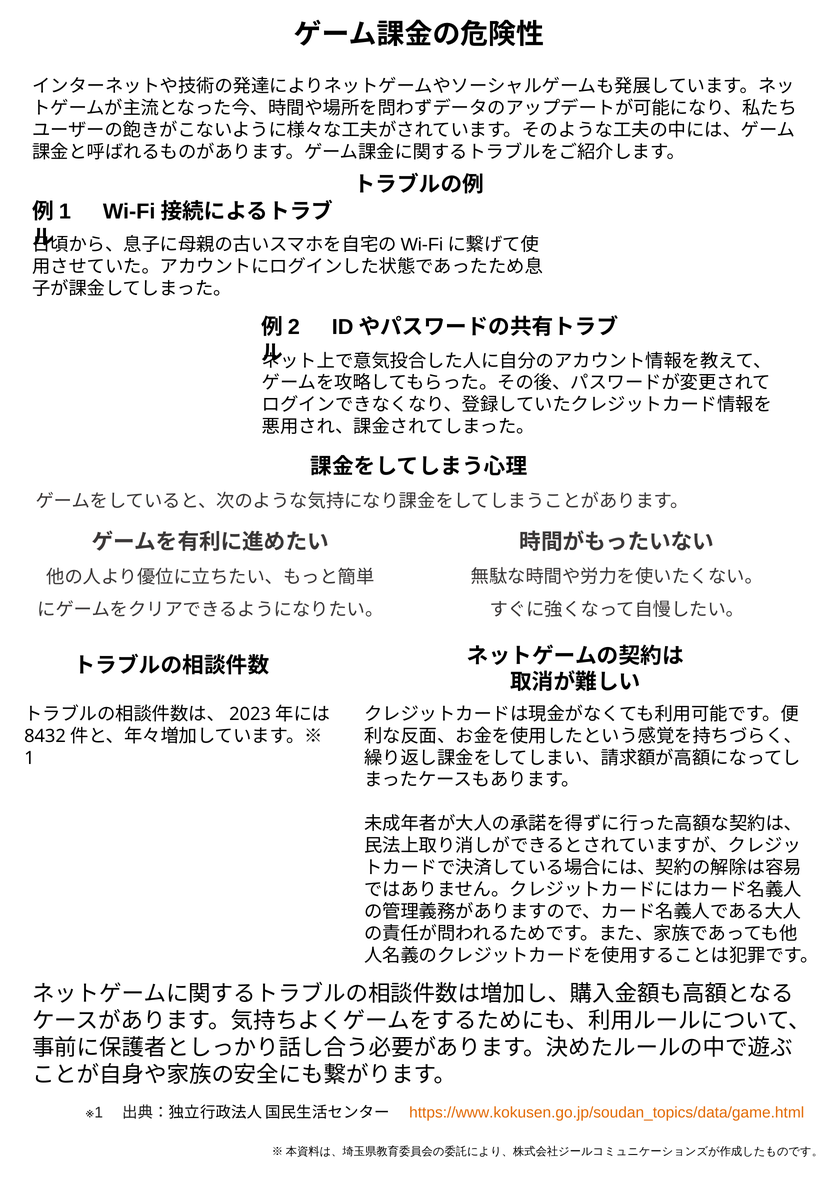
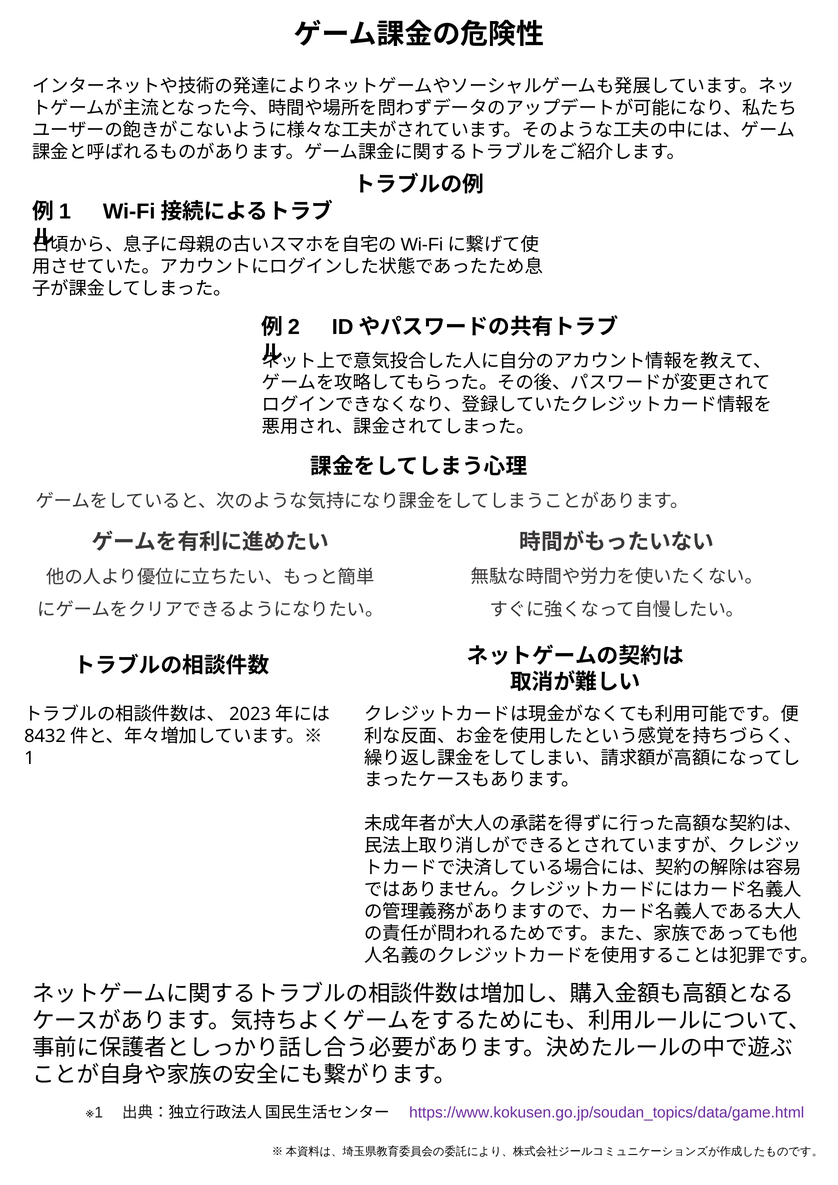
https://www.kokusen.go.jp/soudan_topics/data/game.html colour: orange -> purple
